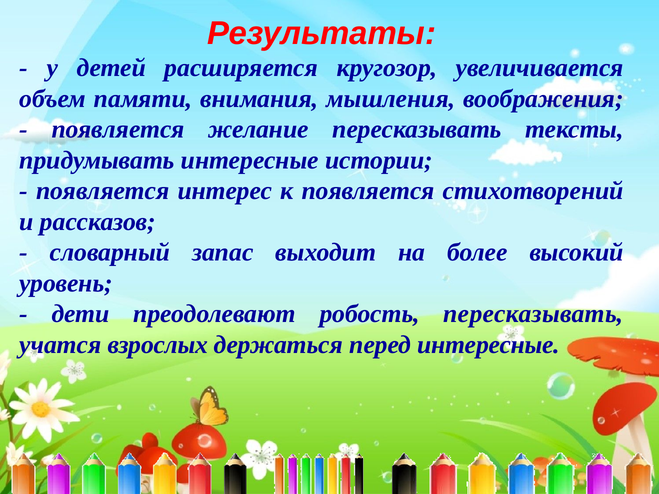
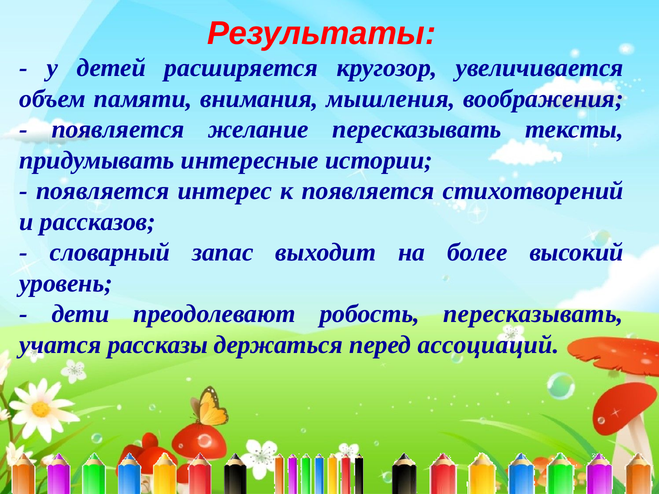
взрослых: взрослых -> рассказы
перед интересные: интересные -> ассоциаций
